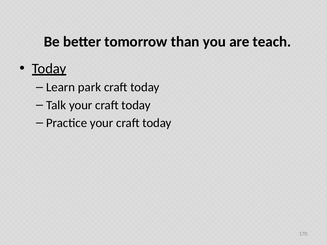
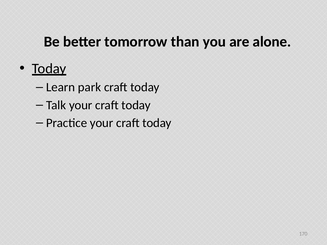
teach: teach -> alone
